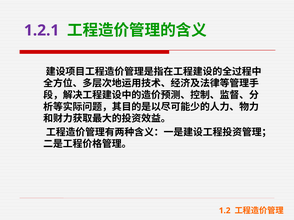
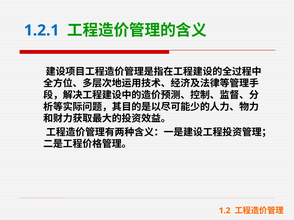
1.2.1 colour: purple -> blue
